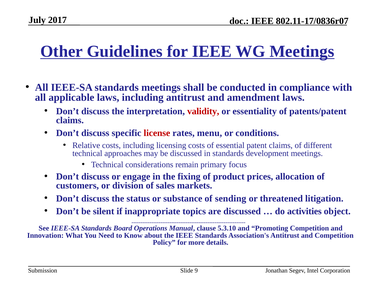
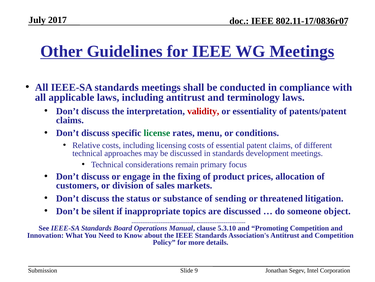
amendment: amendment -> terminology
license colour: red -> green
activities: activities -> someone
